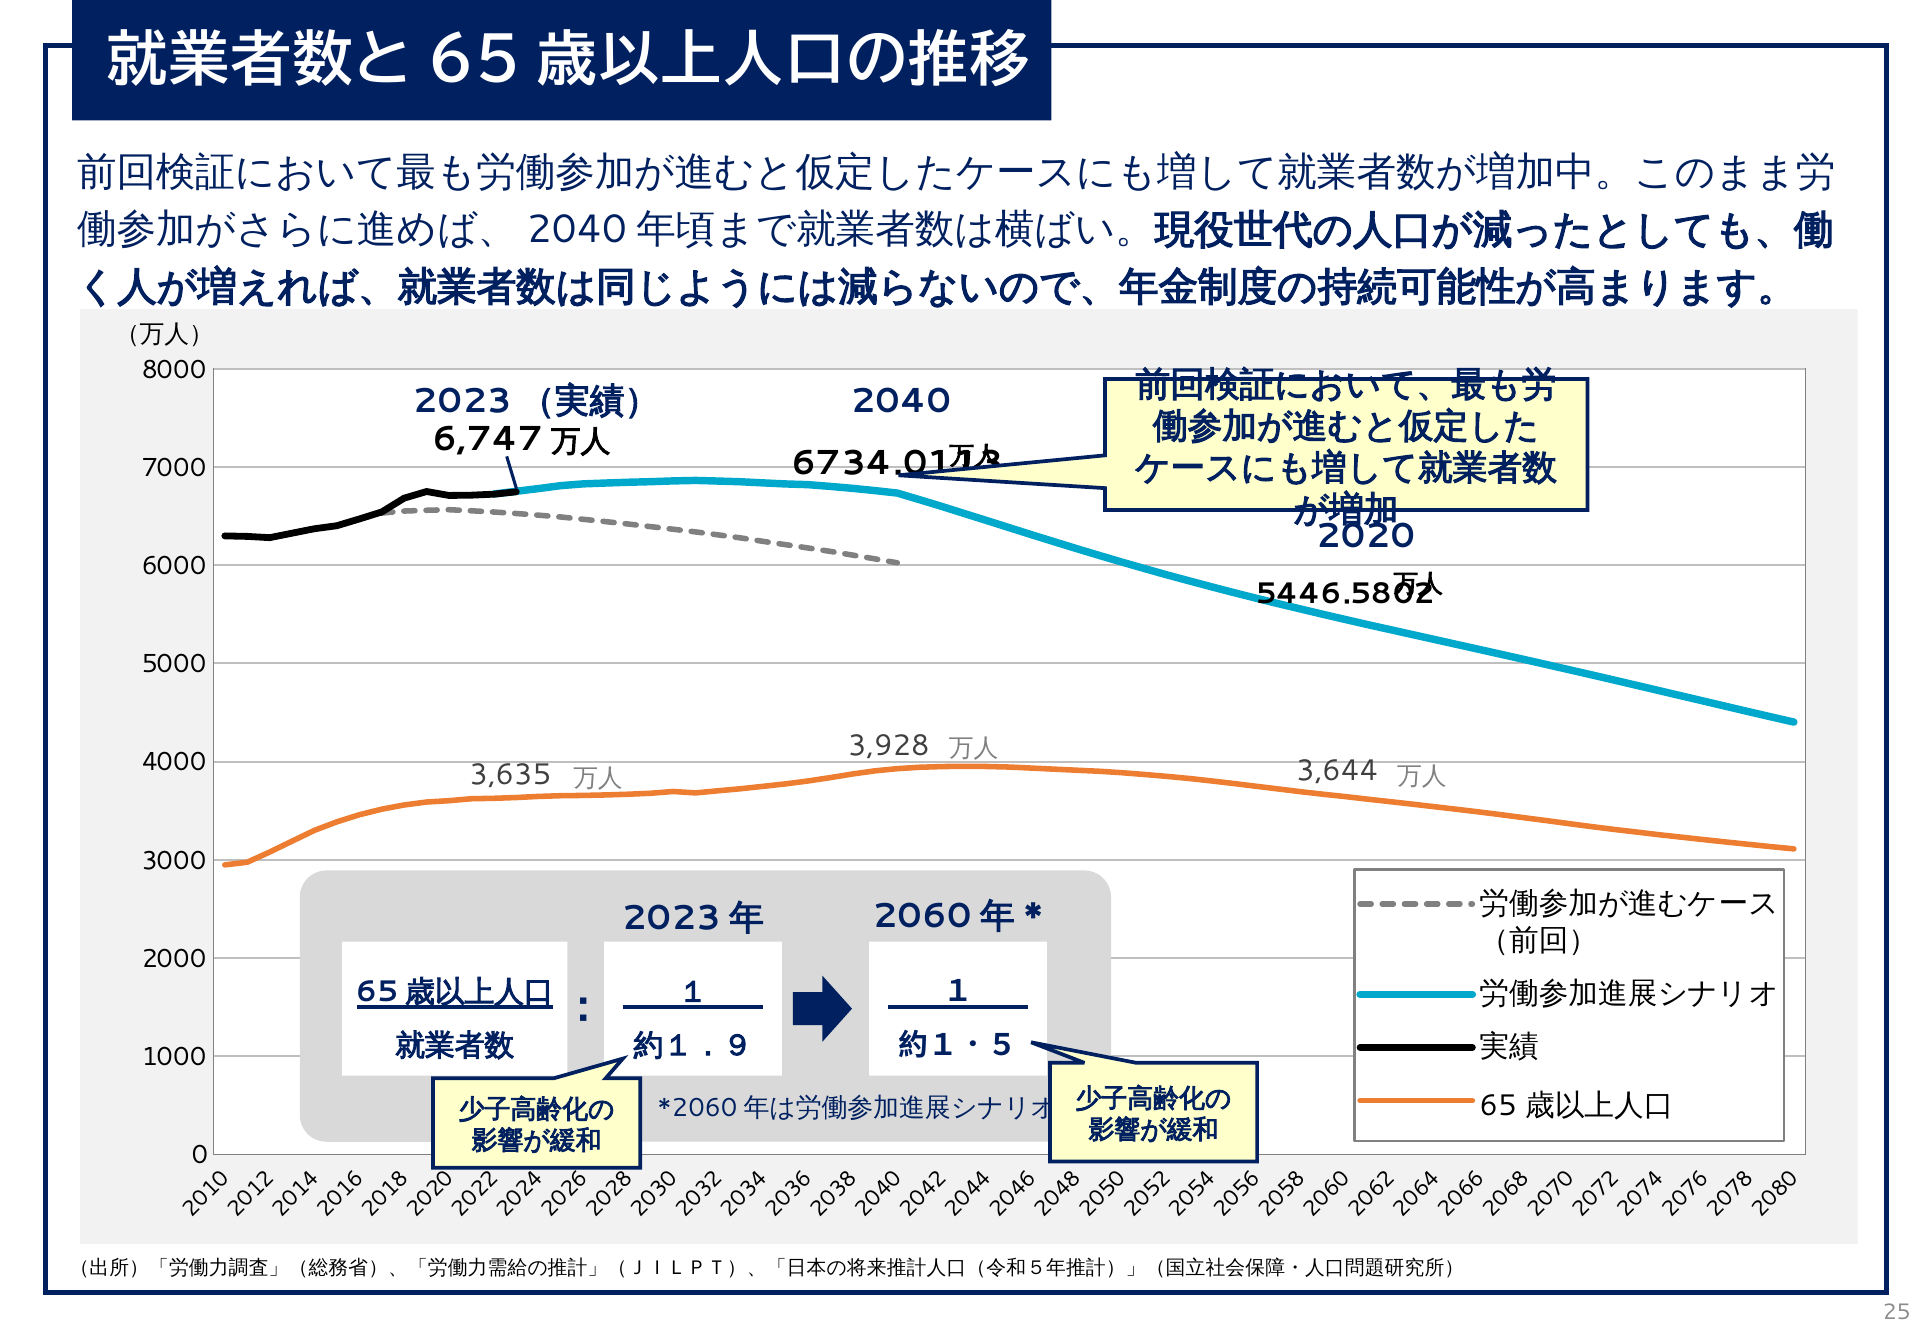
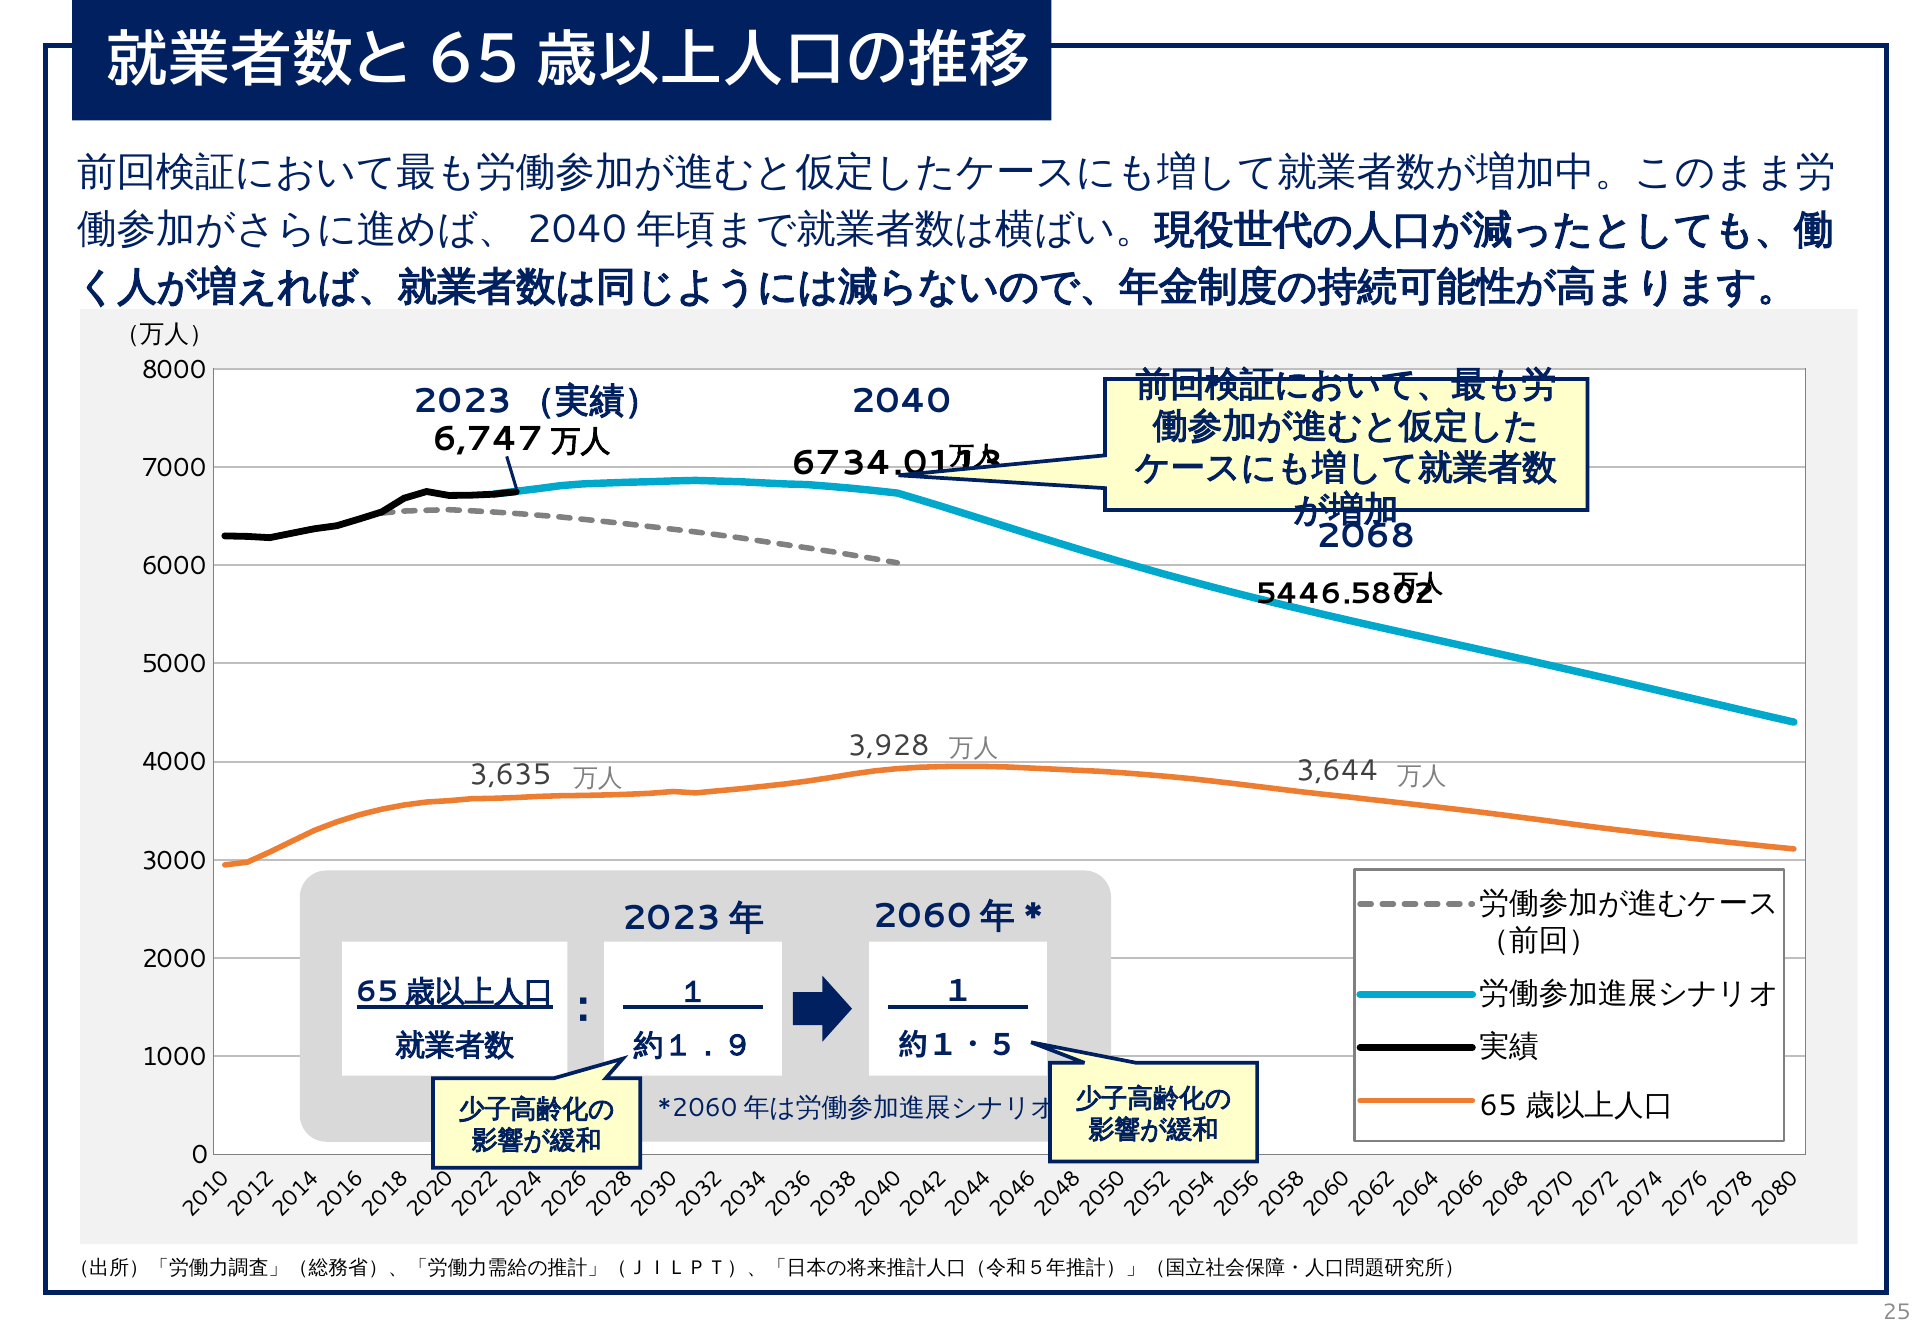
2020: 2020 -> 2068
